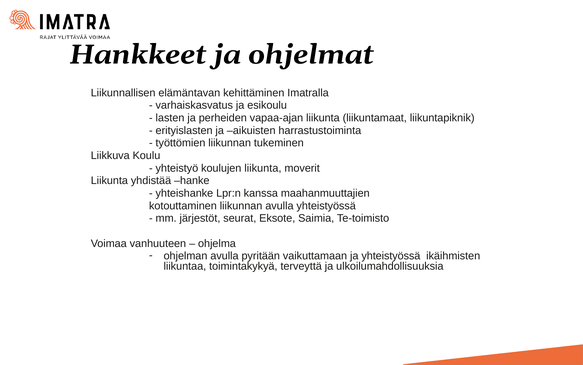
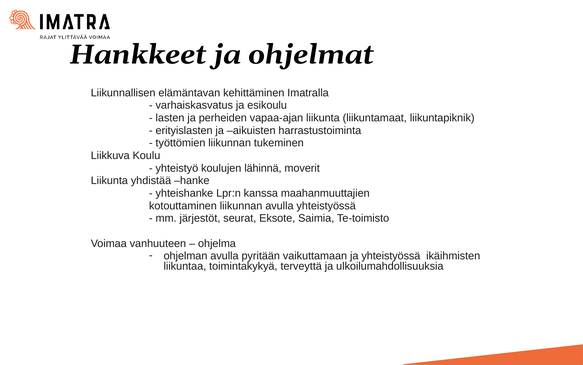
koulujen liikunta: liikunta -> lähinnä
